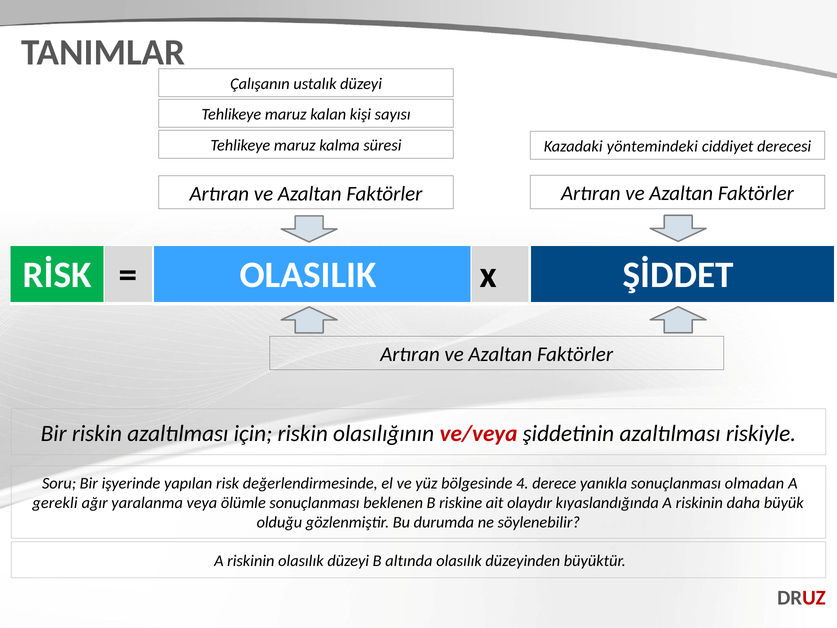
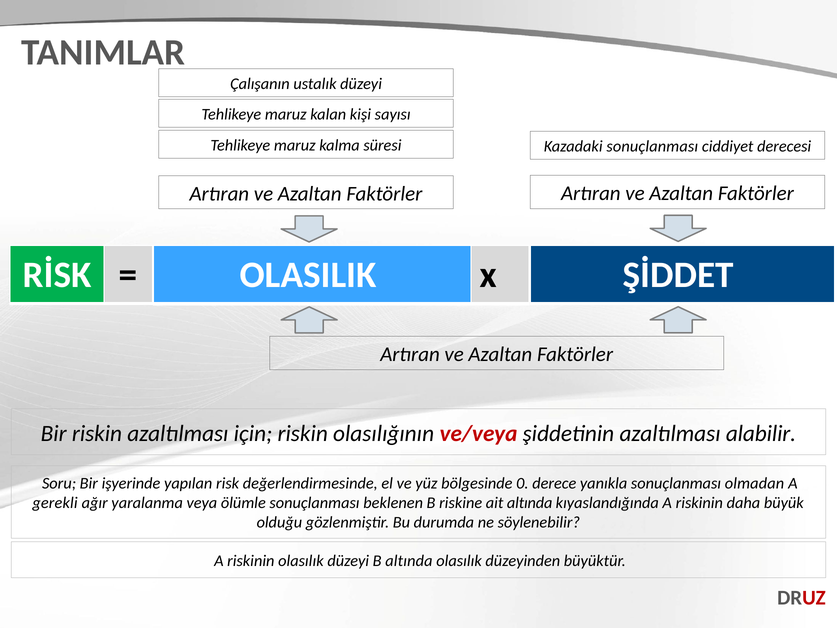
Kazadaki yöntemindeki: yöntemindeki -> sonuçlanması
riskiyle: riskiyle -> alabilir
4: 4 -> 0
ait olaydır: olaydır -> altında
